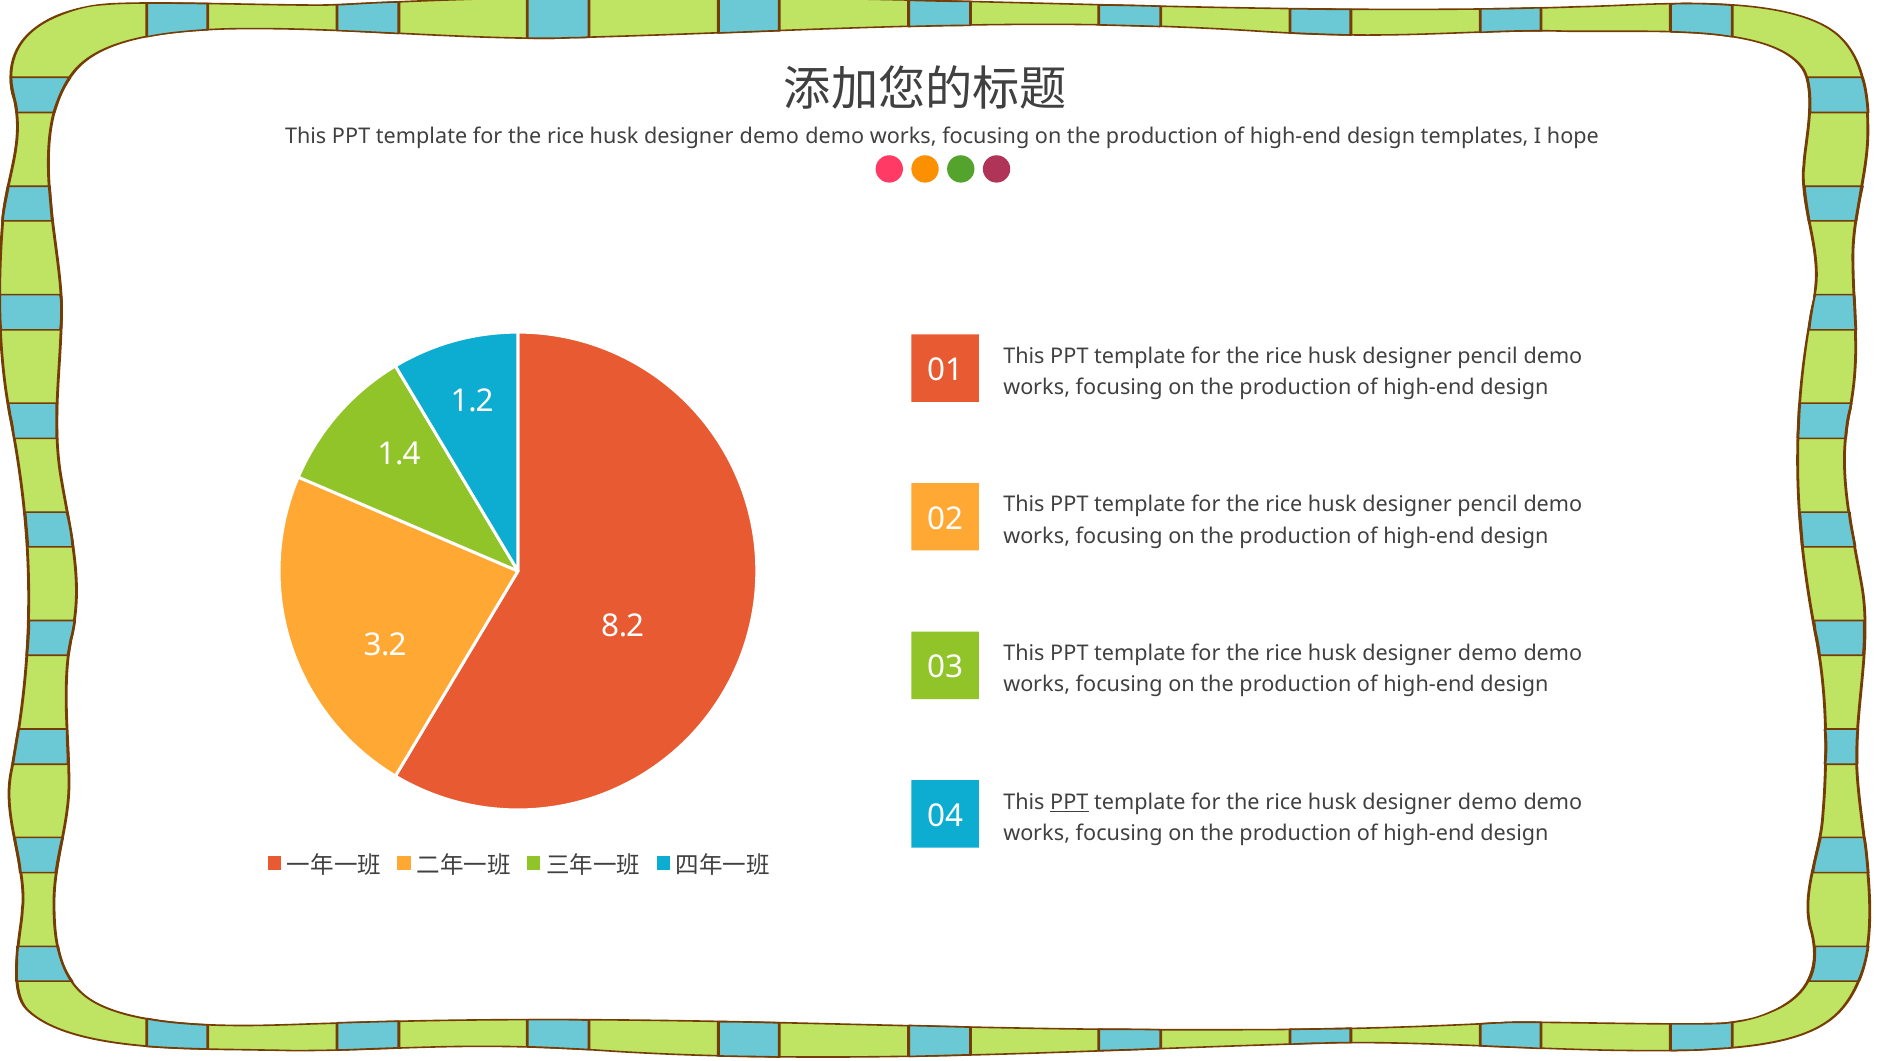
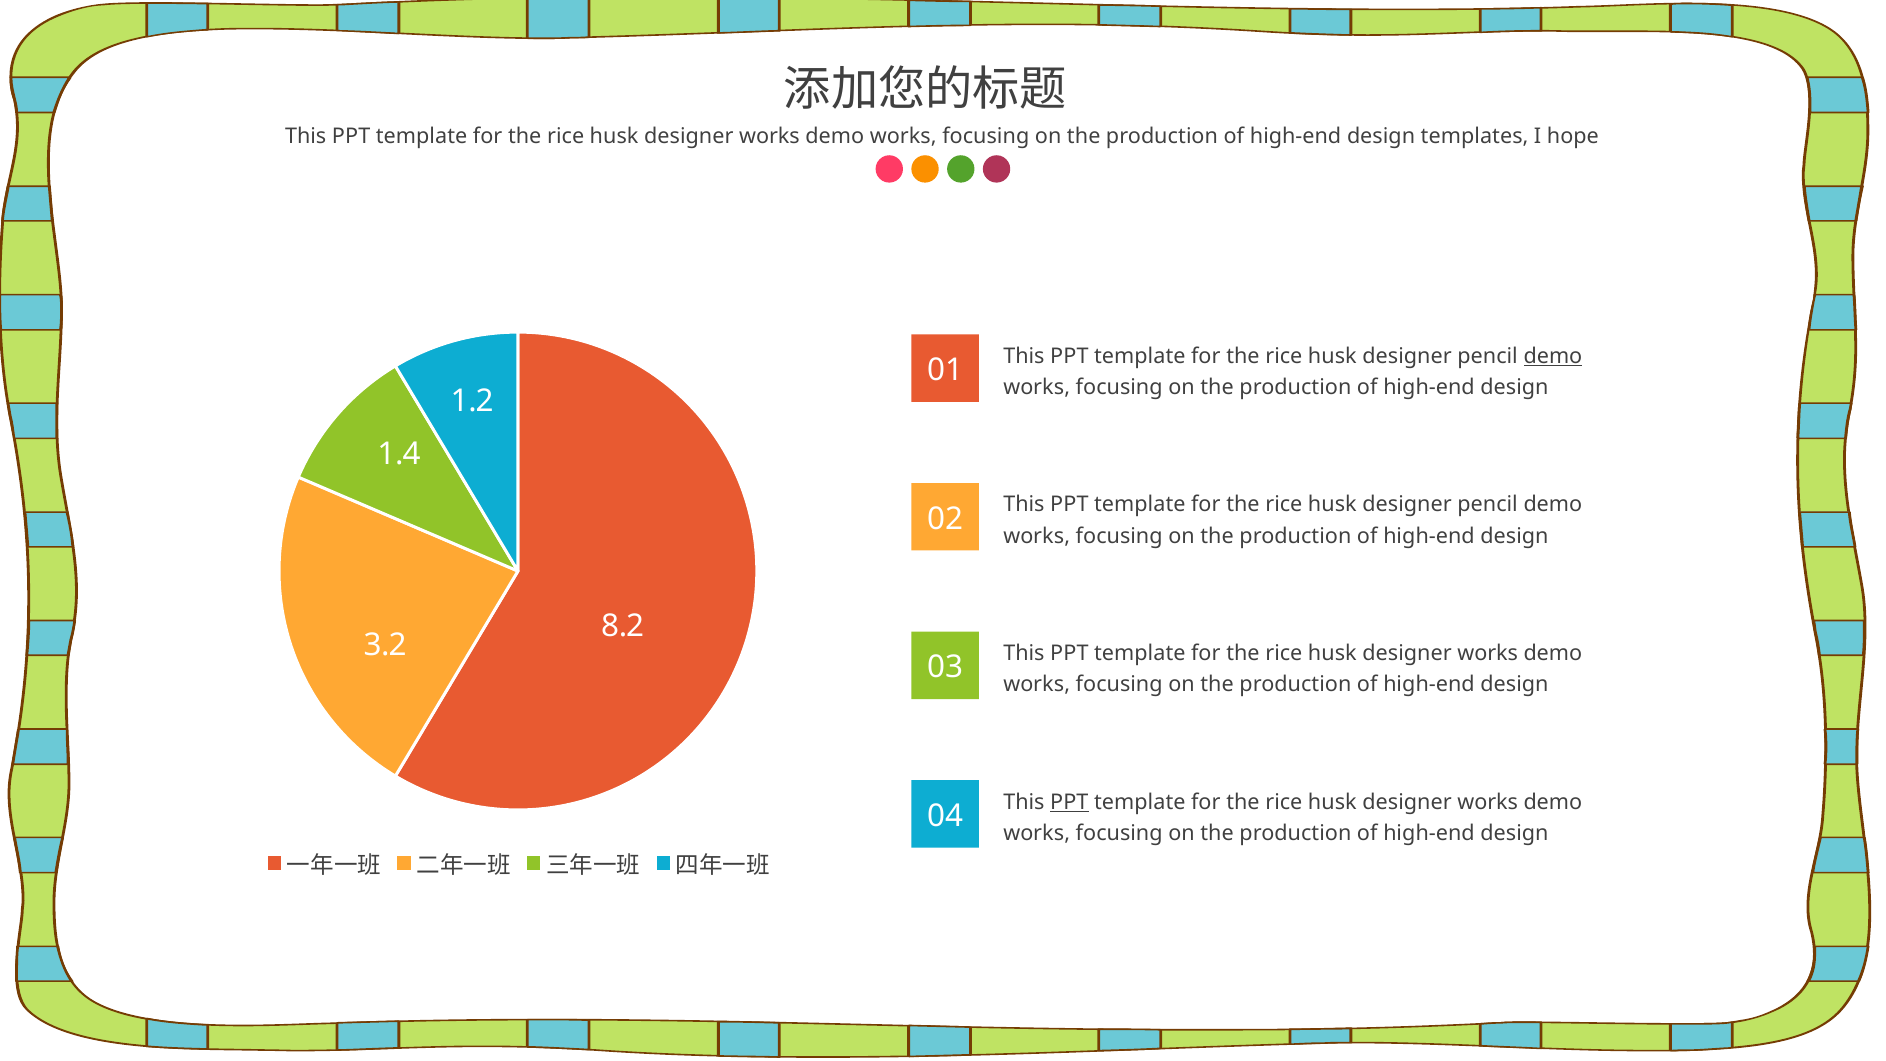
demo at (769, 136): demo -> works
demo at (1553, 356) underline: none -> present
demo at (1487, 653): demo -> works
demo at (1487, 802): demo -> works
